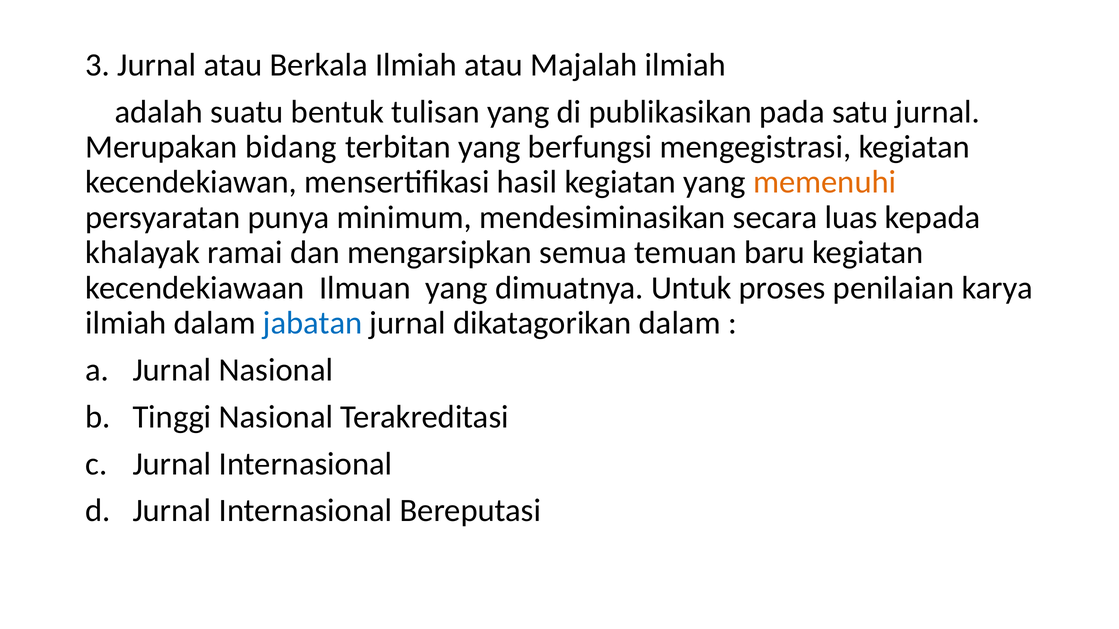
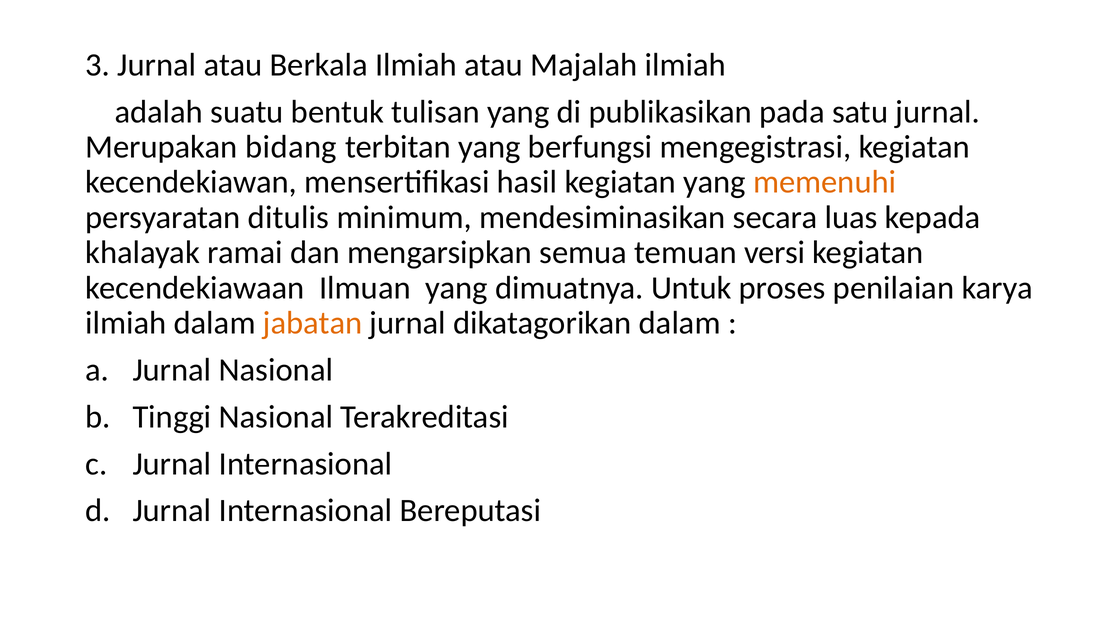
punya: punya -> ditulis
baru: baru -> versi
jabatan colour: blue -> orange
